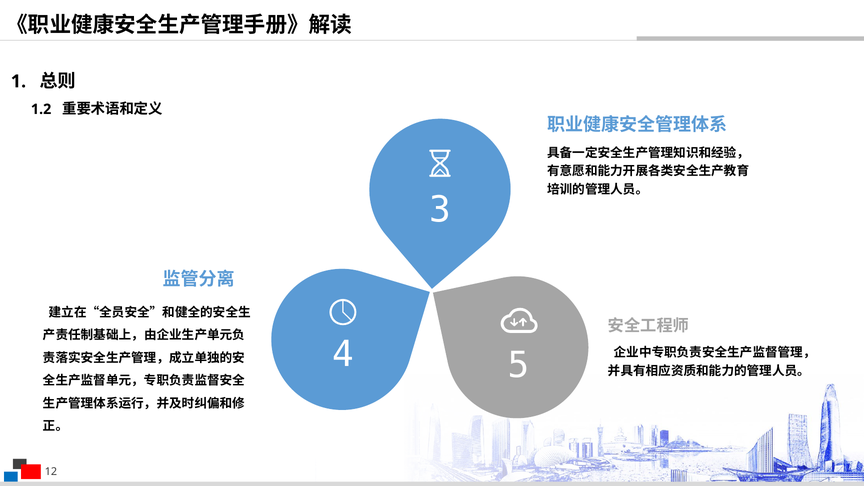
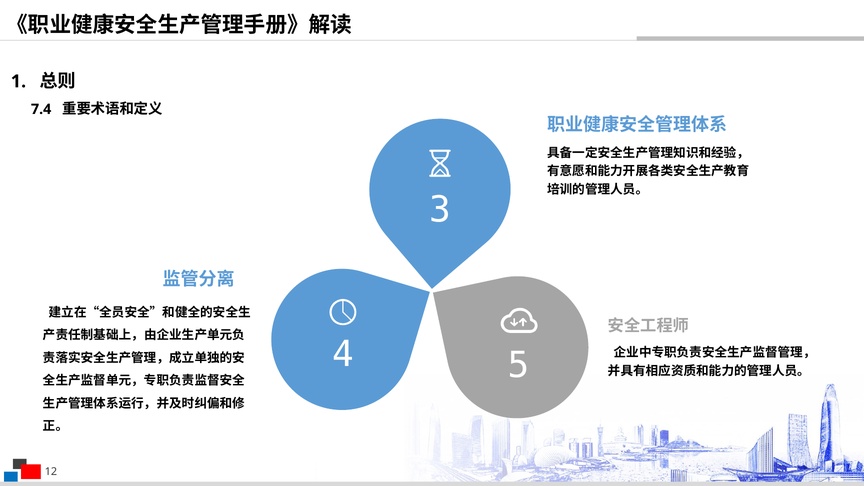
1.2: 1.2 -> 7.4
